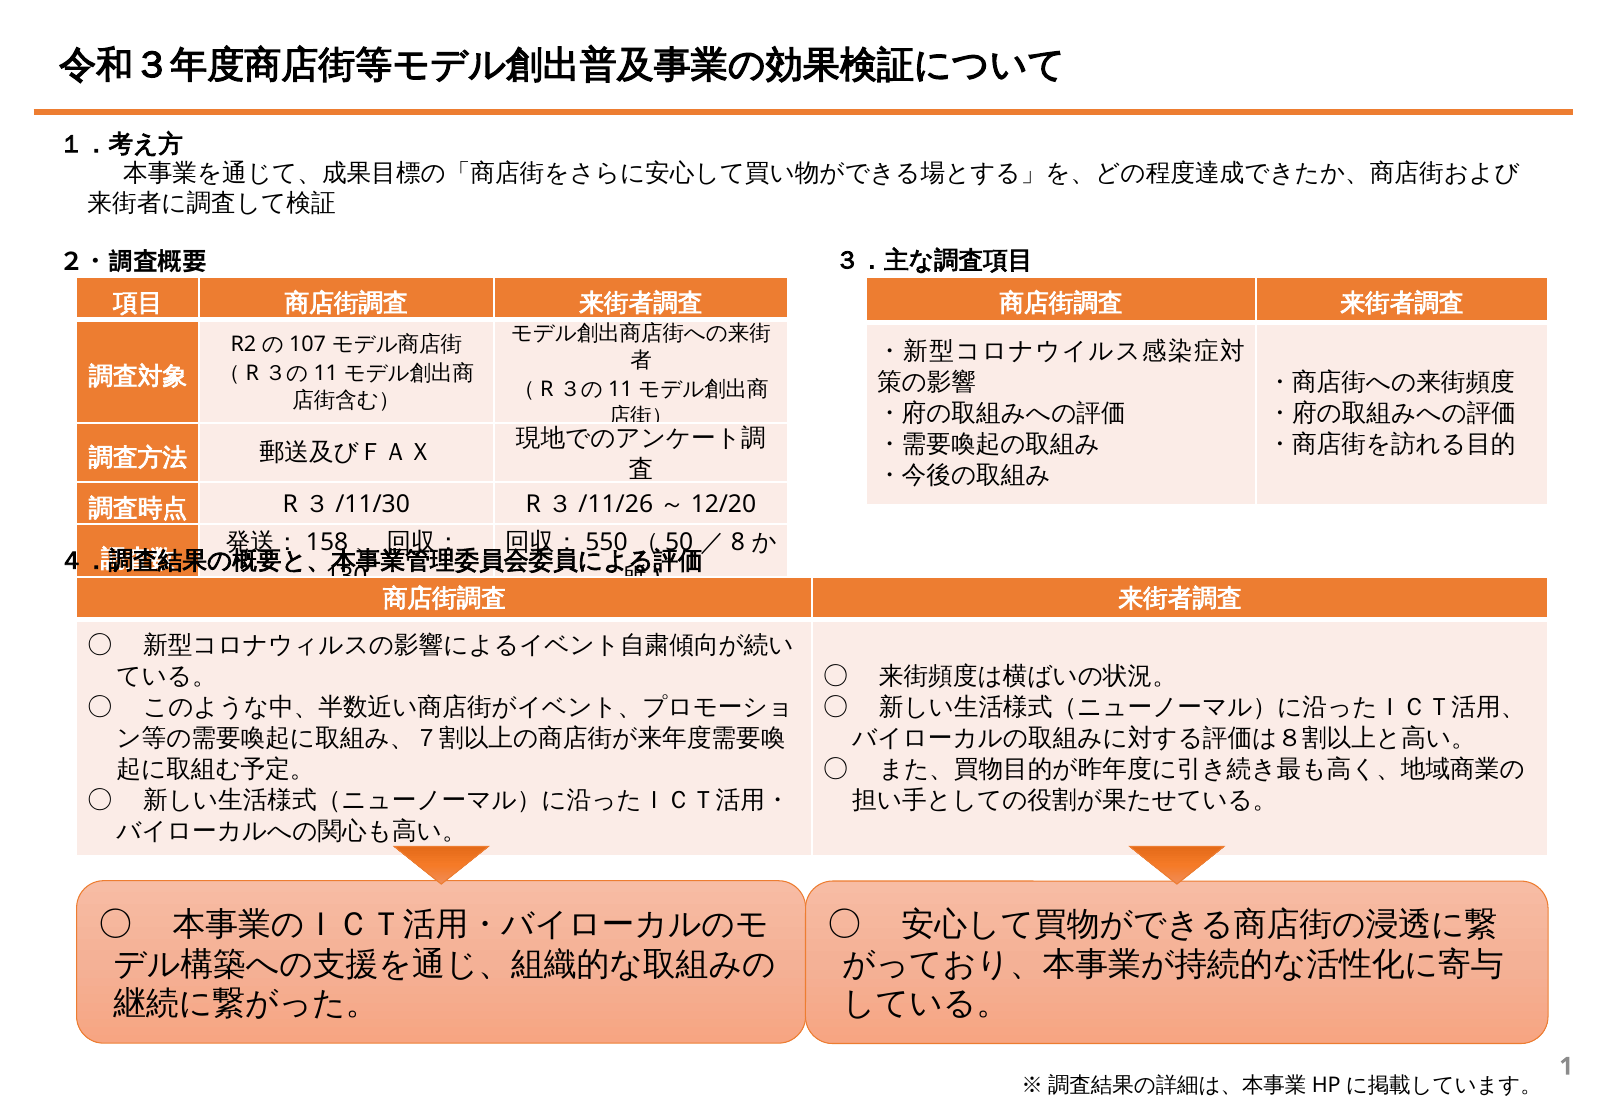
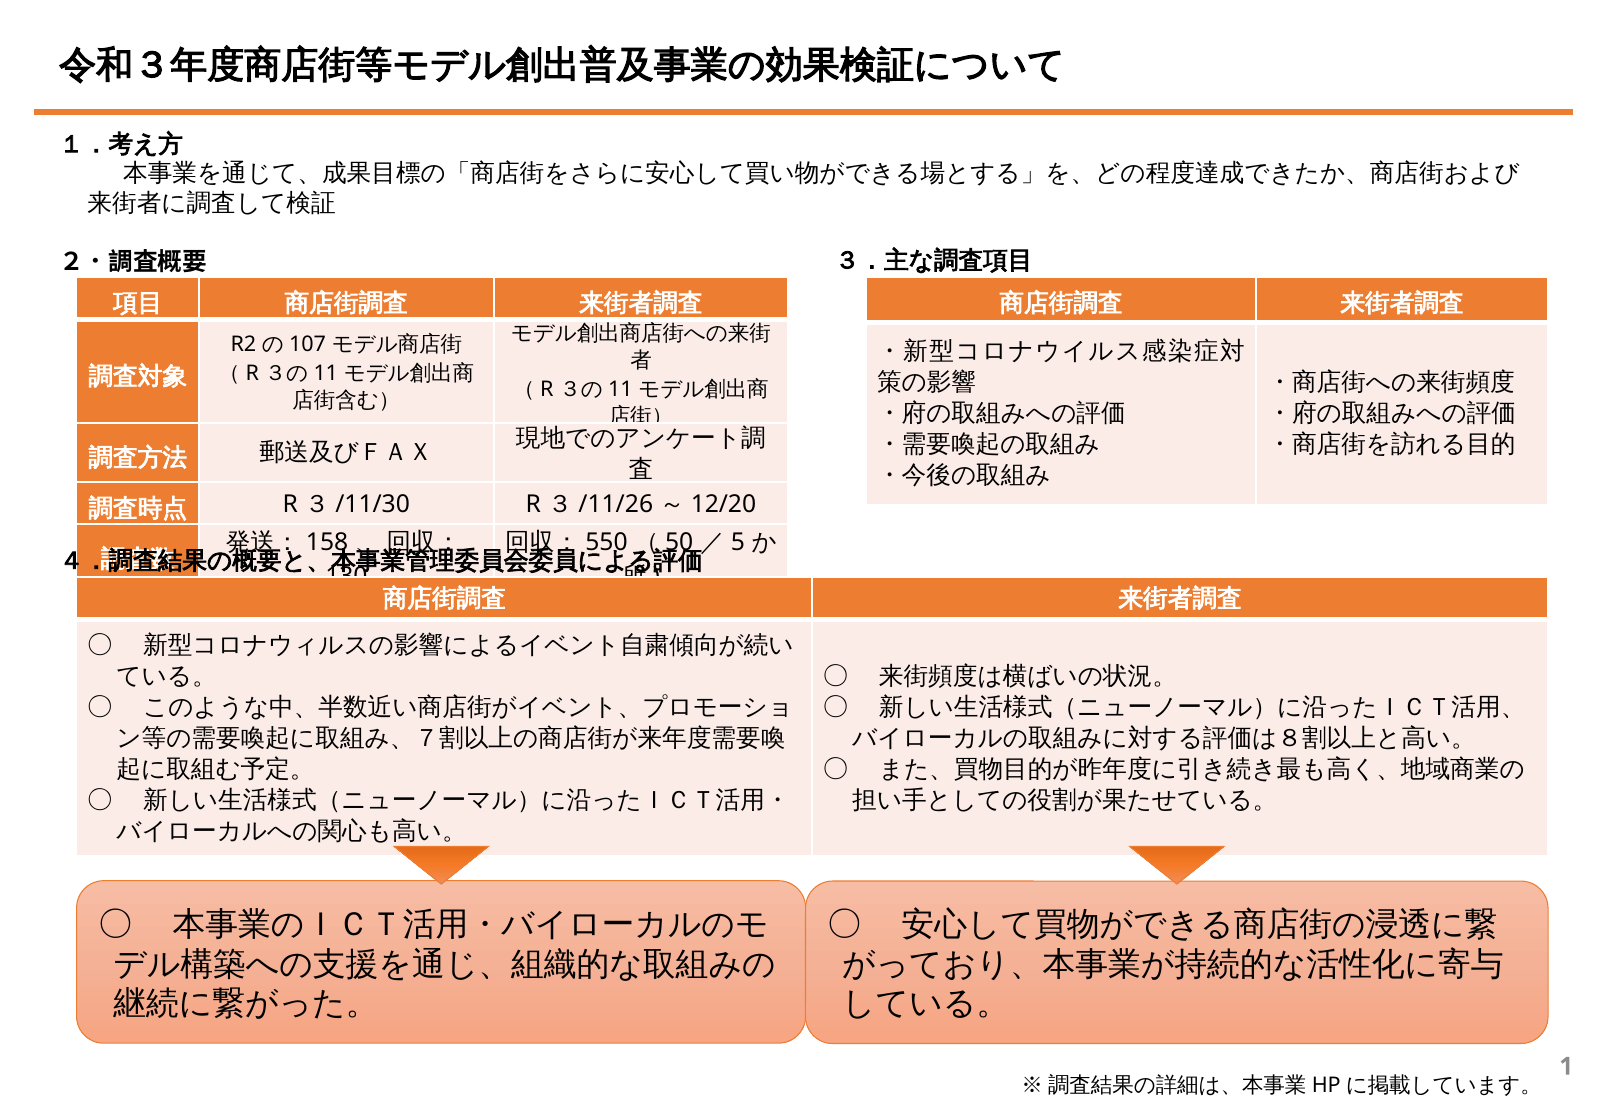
8: 8 -> 5
